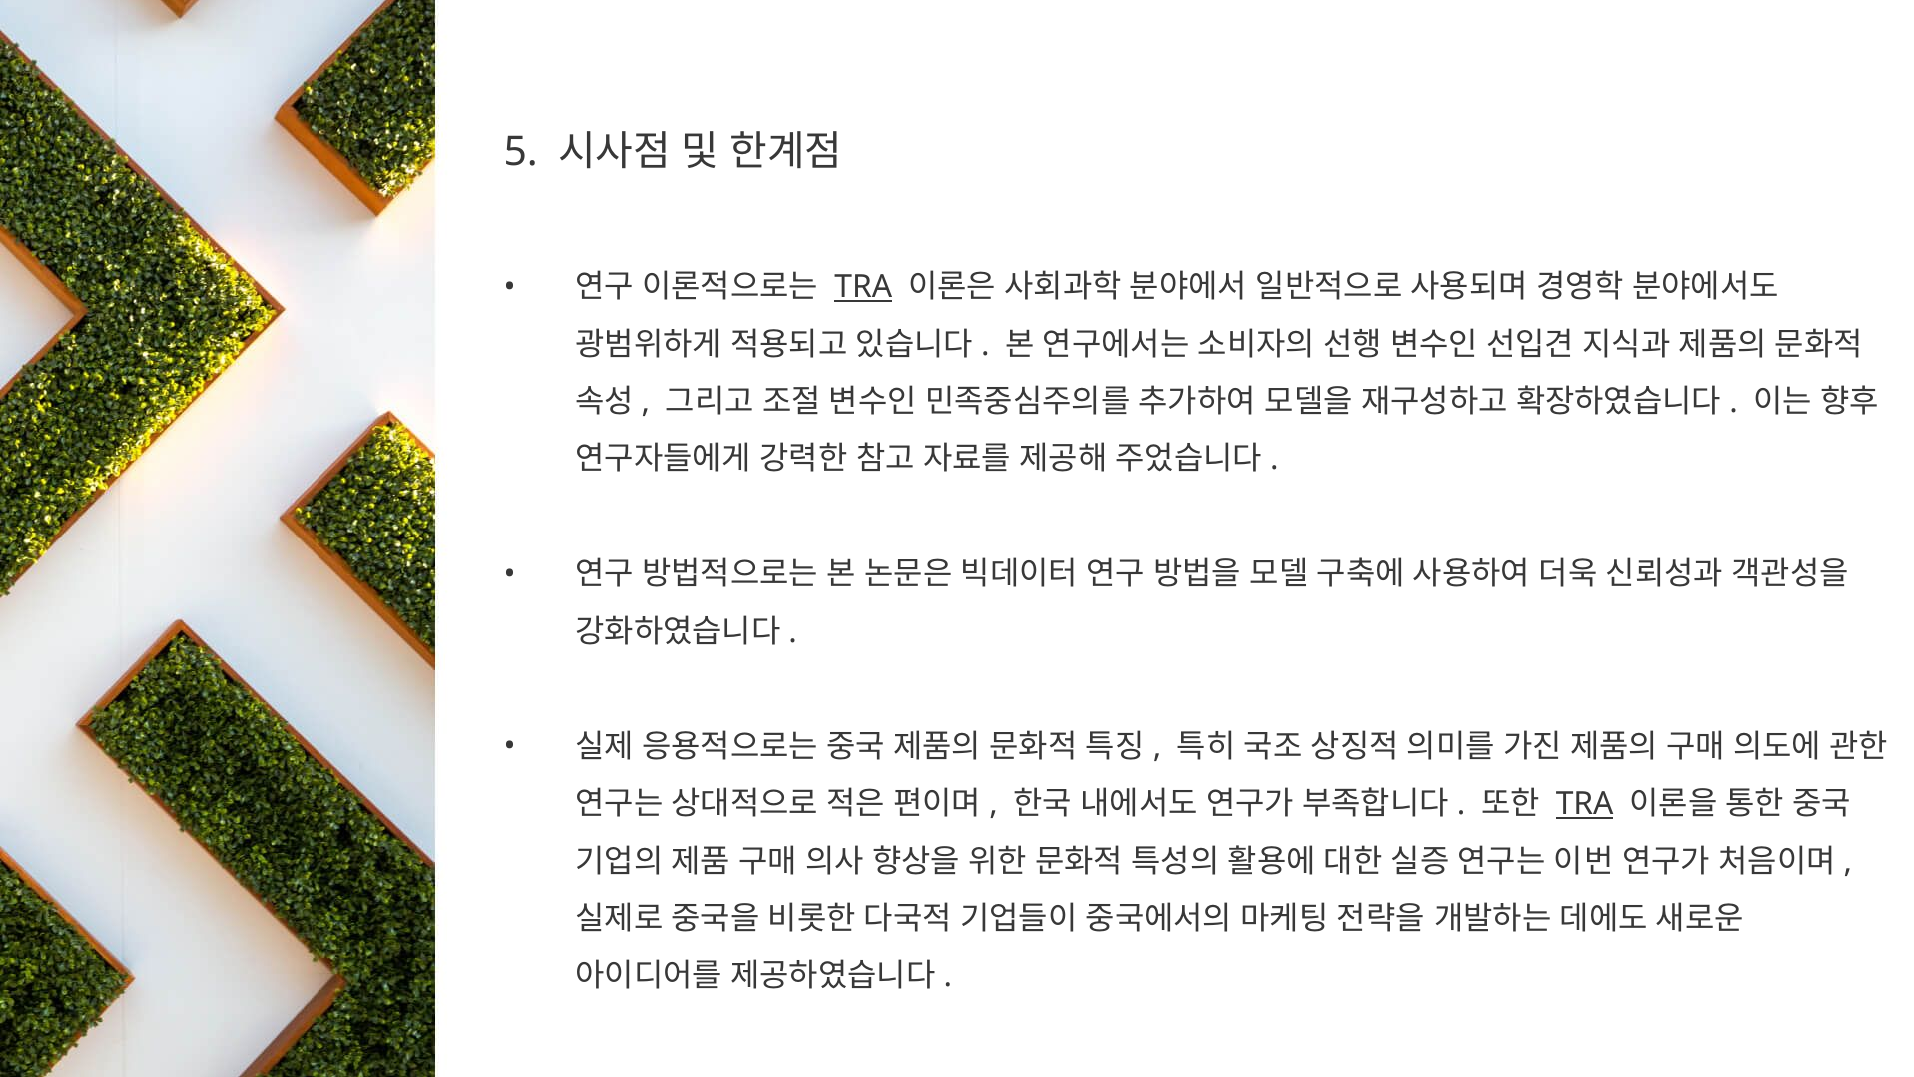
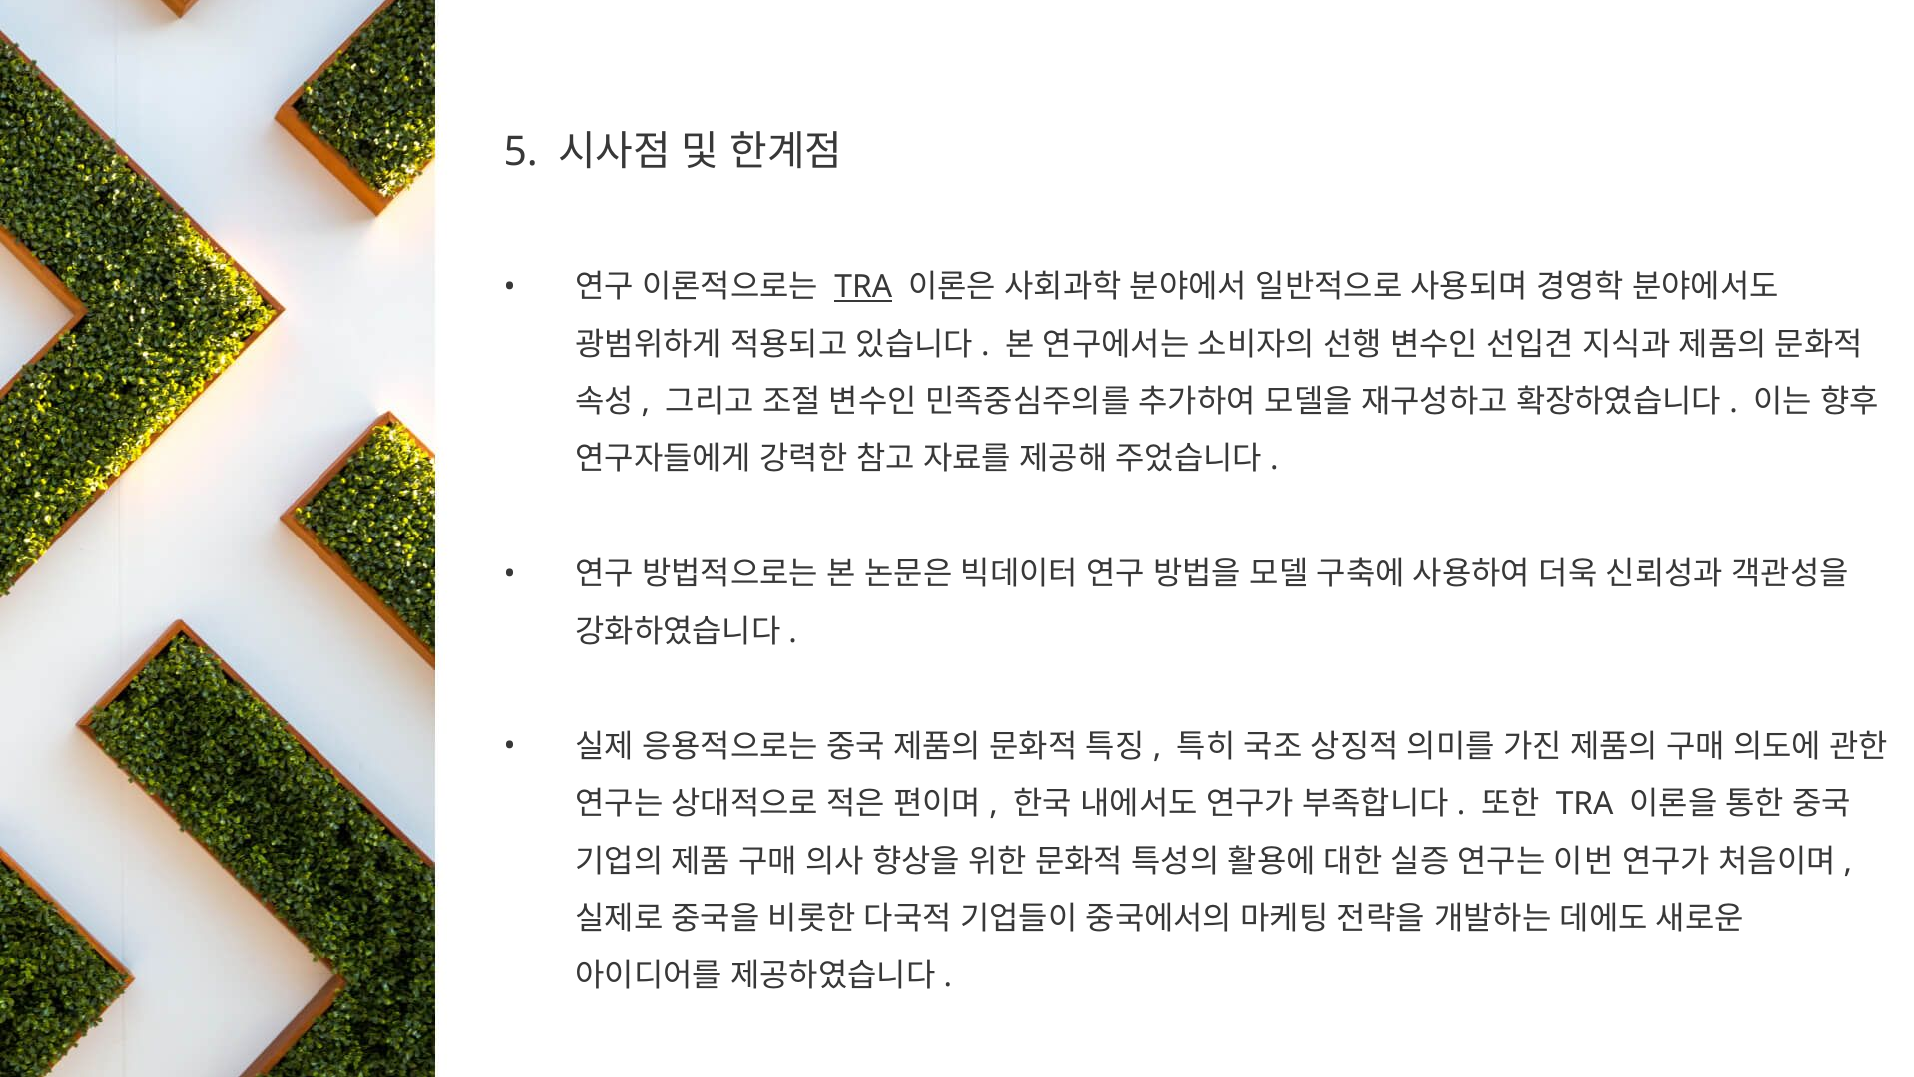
TRA at (1585, 804) underline: present -> none
